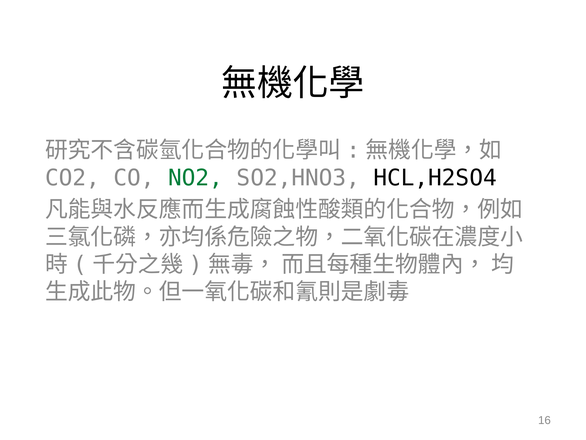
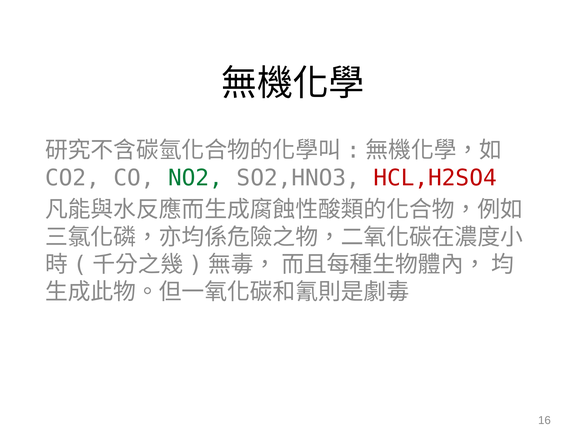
HCL,H2SO4 colour: black -> red
